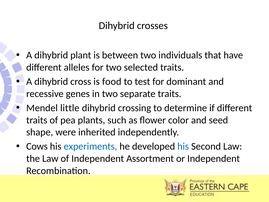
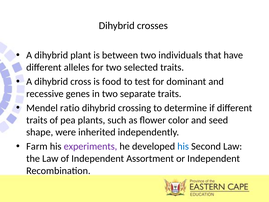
little: little -> ratio
Cows: Cows -> Farm
experiments colour: blue -> purple
